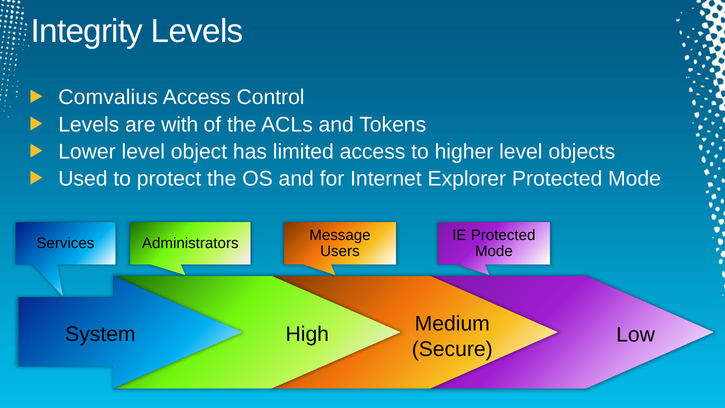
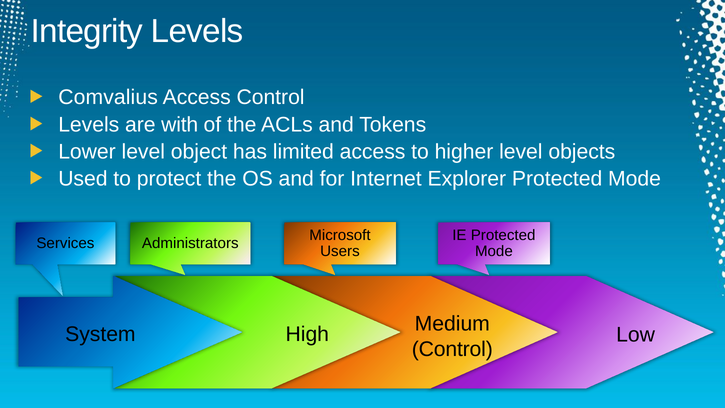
Message: Message -> Microsoft
Secure at (452, 349): Secure -> Control
